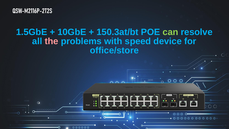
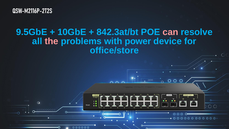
1.5GbE: 1.5GbE -> 9.5GbE
150.3at/bt: 150.3at/bt -> 842.3at/bt
can colour: light green -> pink
speed: speed -> power
